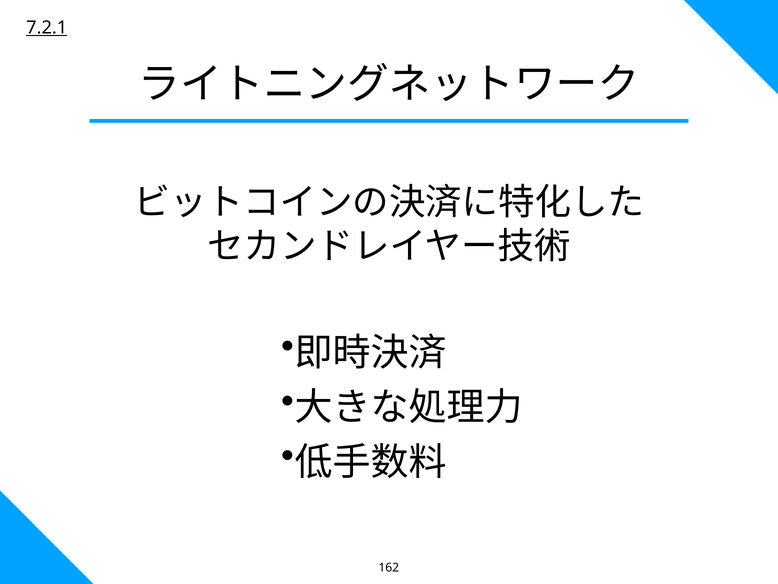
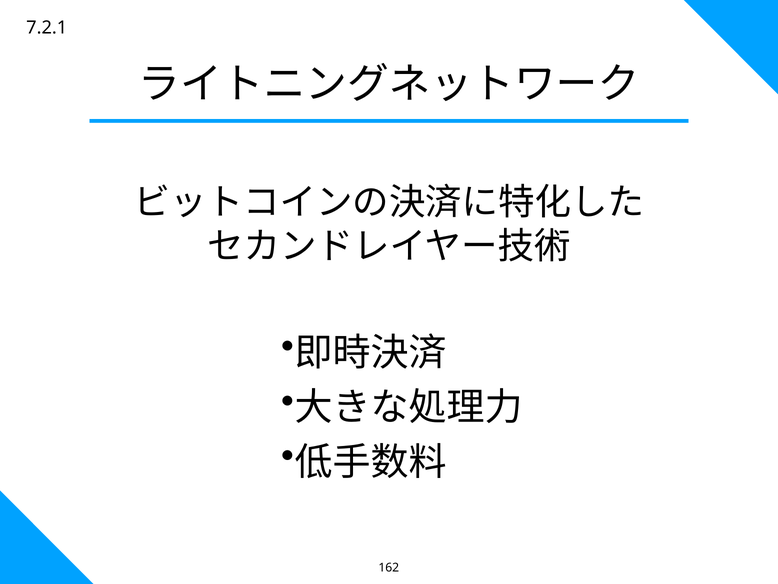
7.2.1 underline: present -> none
